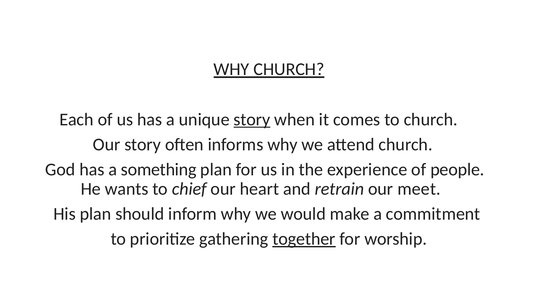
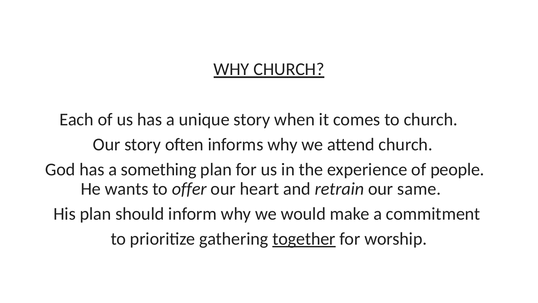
story at (252, 119) underline: present -> none
chief: chief -> offer
meet: meet -> same
